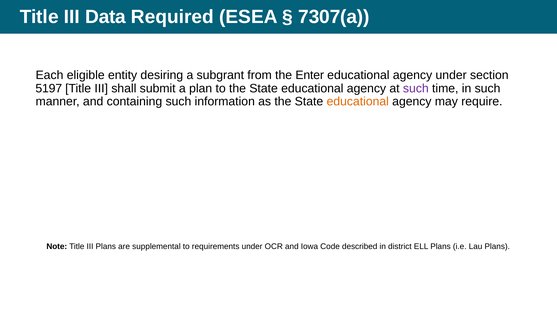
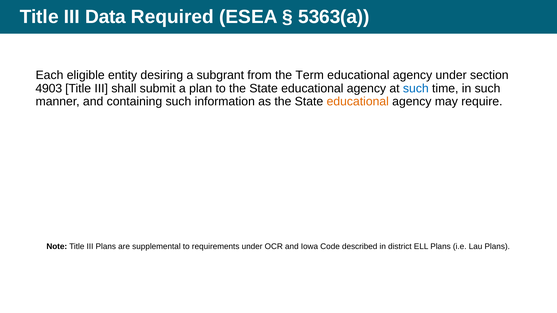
7307(a: 7307(a -> 5363(a
Enter: Enter -> Term
5197: 5197 -> 4903
such at (416, 88) colour: purple -> blue
